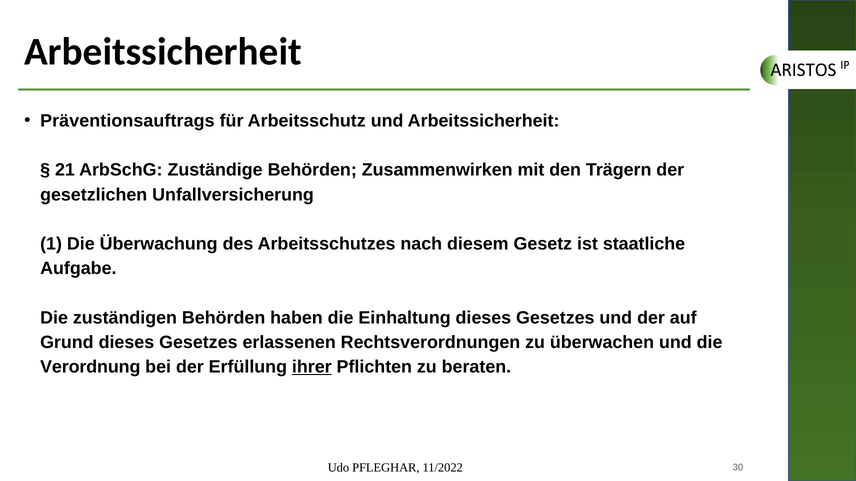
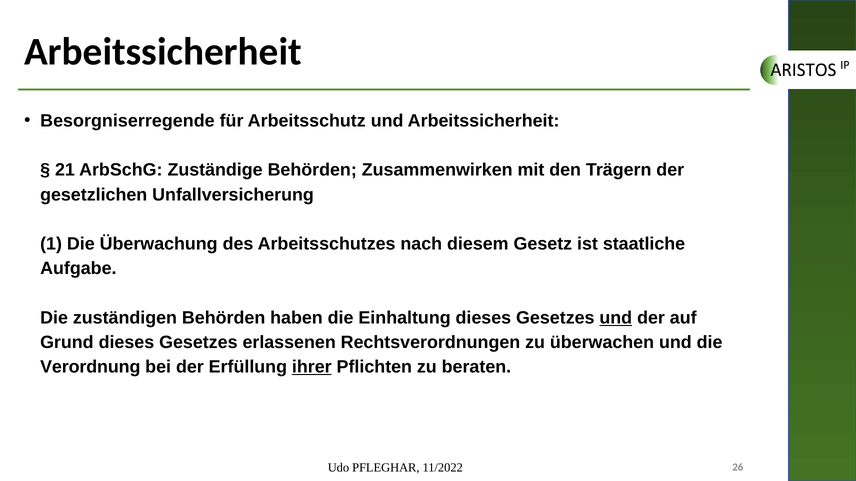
Präventionsauftrags: Präventionsauftrags -> Besorgniserregende
und at (616, 318) underline: none -> present
30: 30 -> 26
